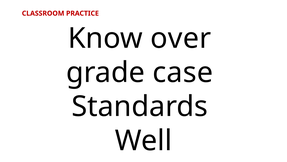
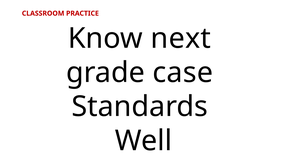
over: over -> next
